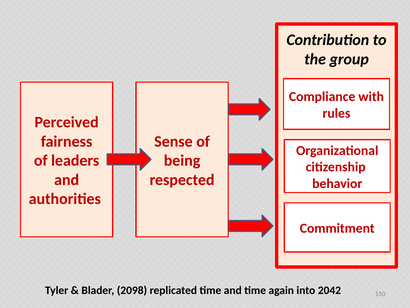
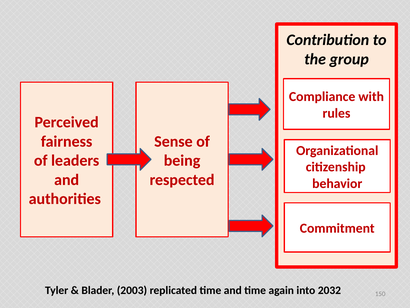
2098: 2098 -> 2003
2042: 2042 -> 2032
